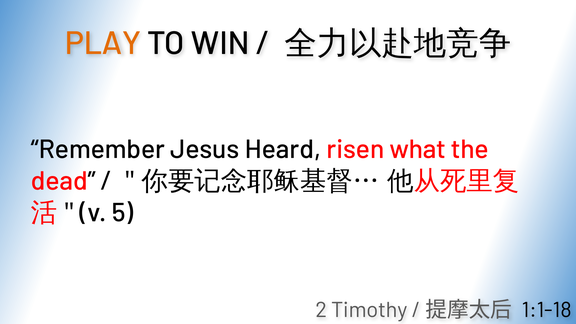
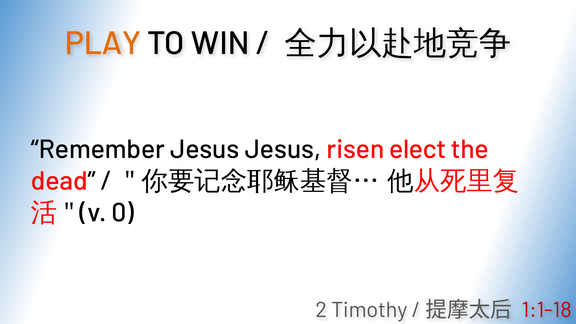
Jesus Heard: Heard -> Jesus
what: what -> elect
5: 5 -> 0
1:1-18 colour: black -> red
